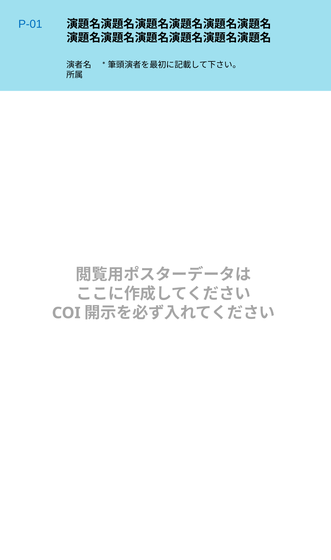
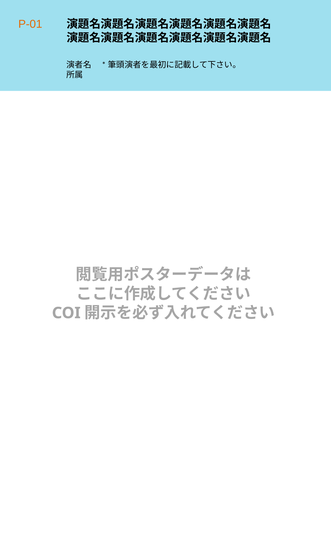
P-01 colour: blue -> orange
